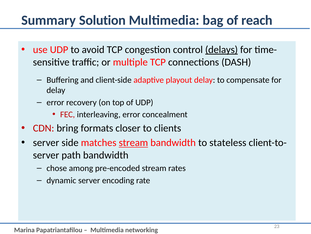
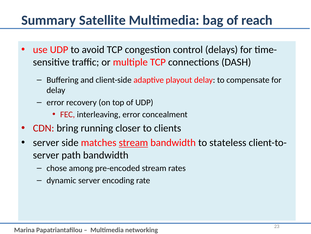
Solution: Solution -> Satellite
delays underline: present -> none
formats: formats -> running
